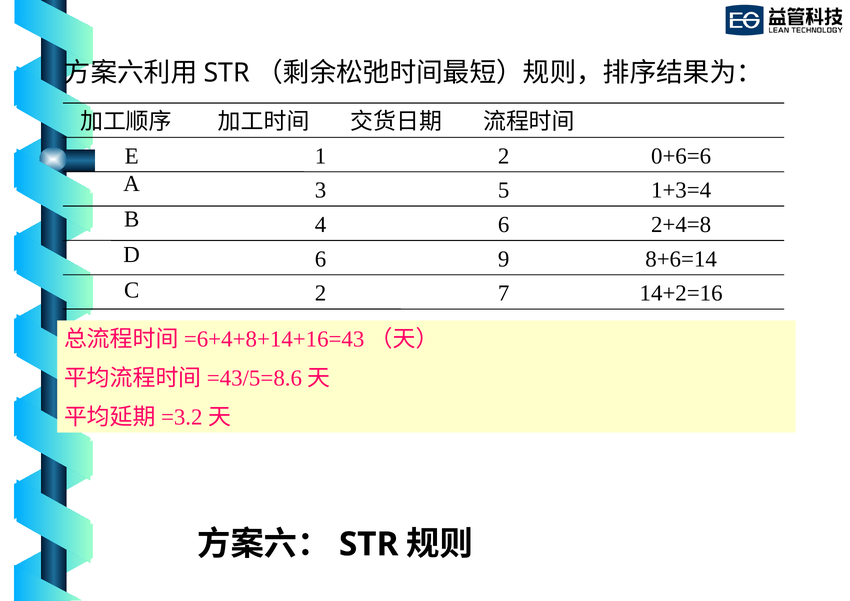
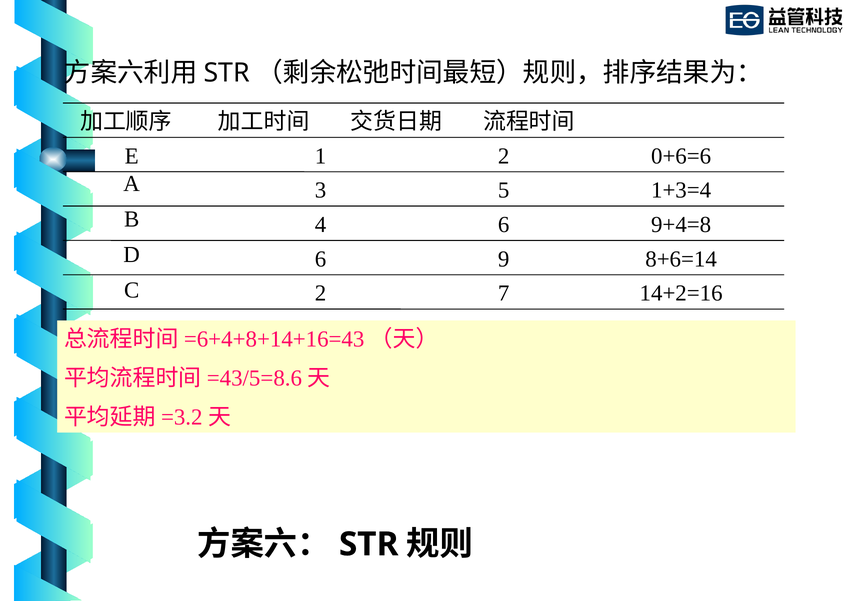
2+4=8: 2+4=8 -> 9+4=8
